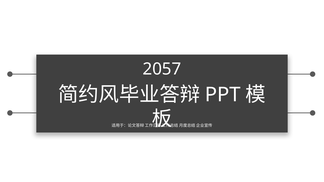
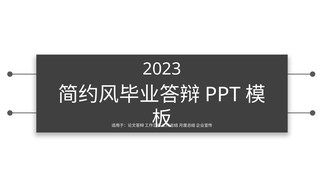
2057: 2057 -> 2023
